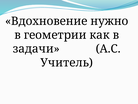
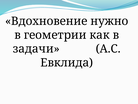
Учитель: Учитель -> Евклида
